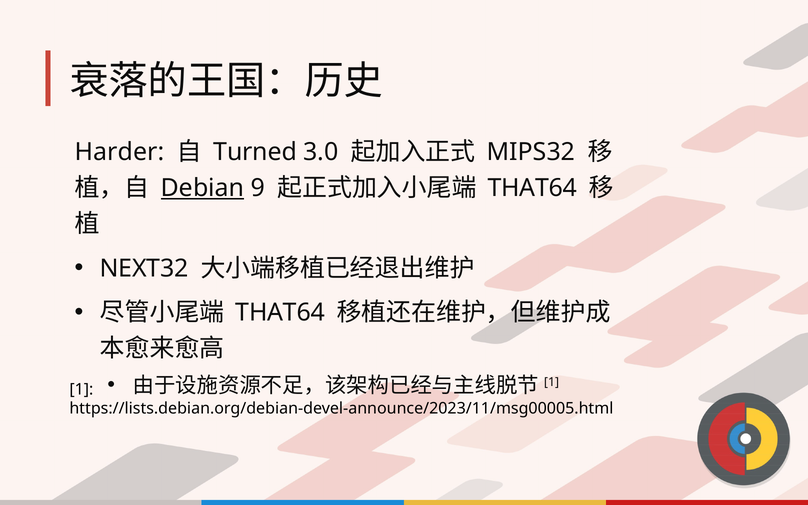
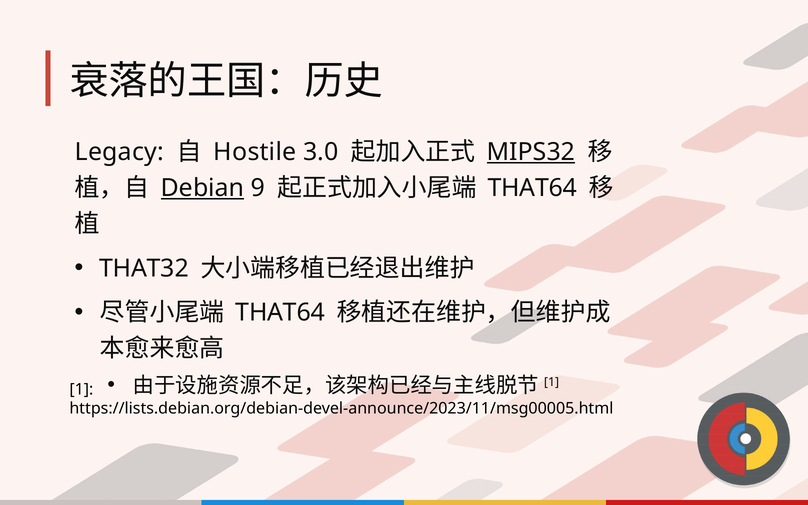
Harder: Harder -> Legacy
Turned: Turned -> Hostile
MIPS32 underline: none -> present
NEXT32: NEXT32 -> THAT32
